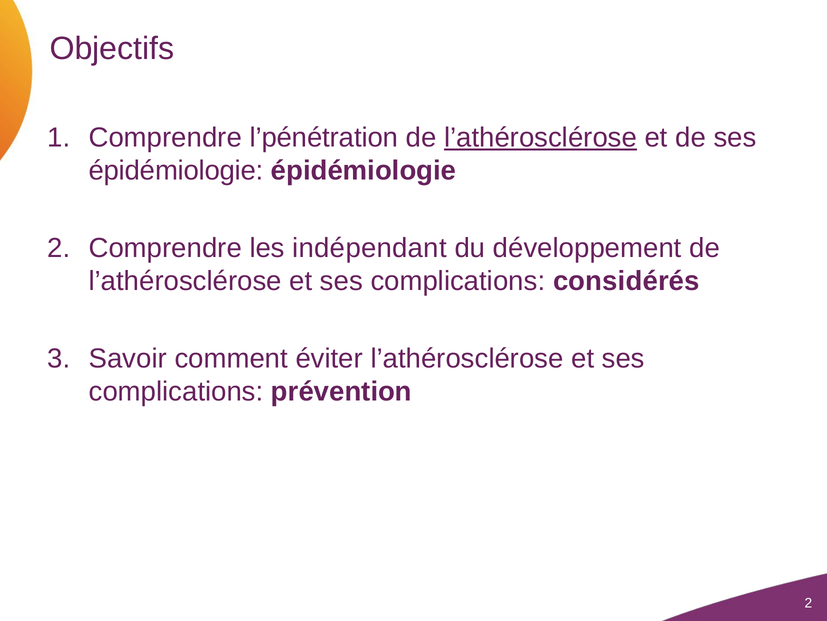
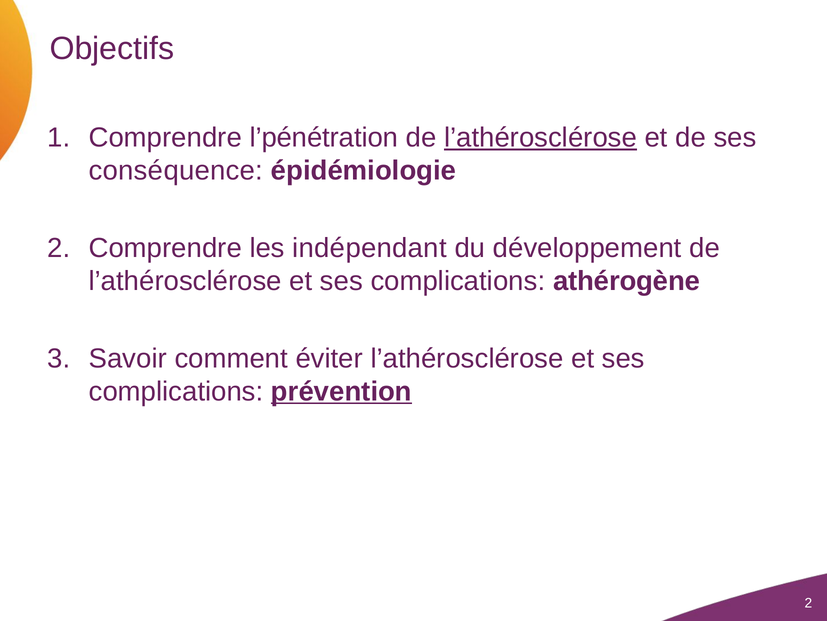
épidémiologie at (176, 171): épidémiologie -> conséquence
considérés: considérés -> athérogène
prévention underline: none -> present
